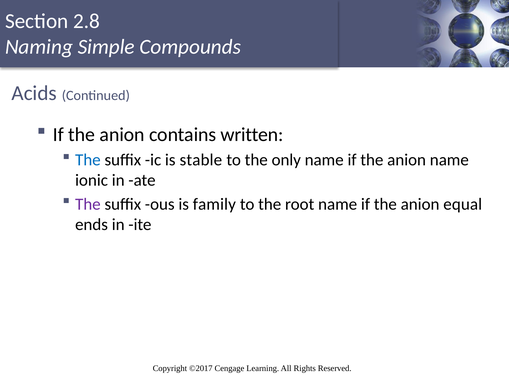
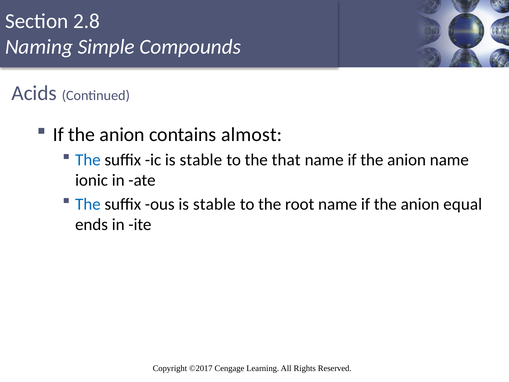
written: written -> almost
only: only -> that
The at (88, 204) colour: purple -> blue
ous is family: family -> stable
